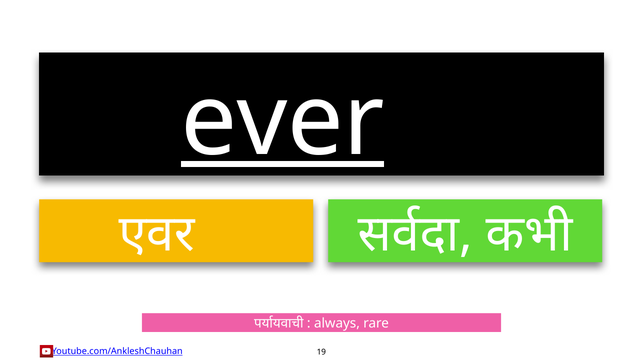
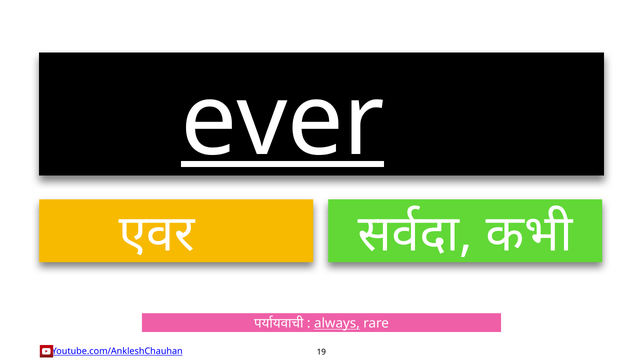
always underline: none -> present
